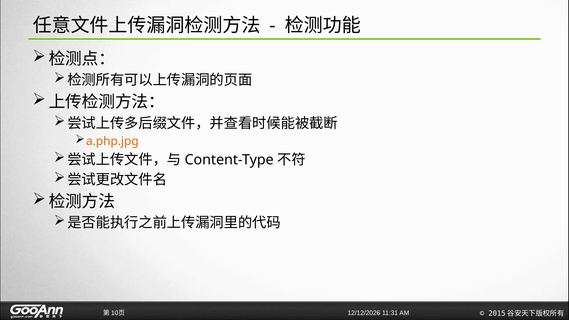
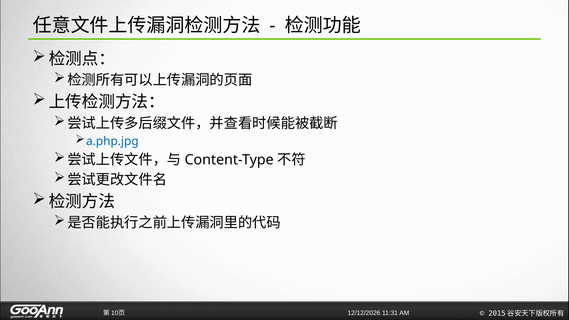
a.php.jpg colour: orange -> blue
